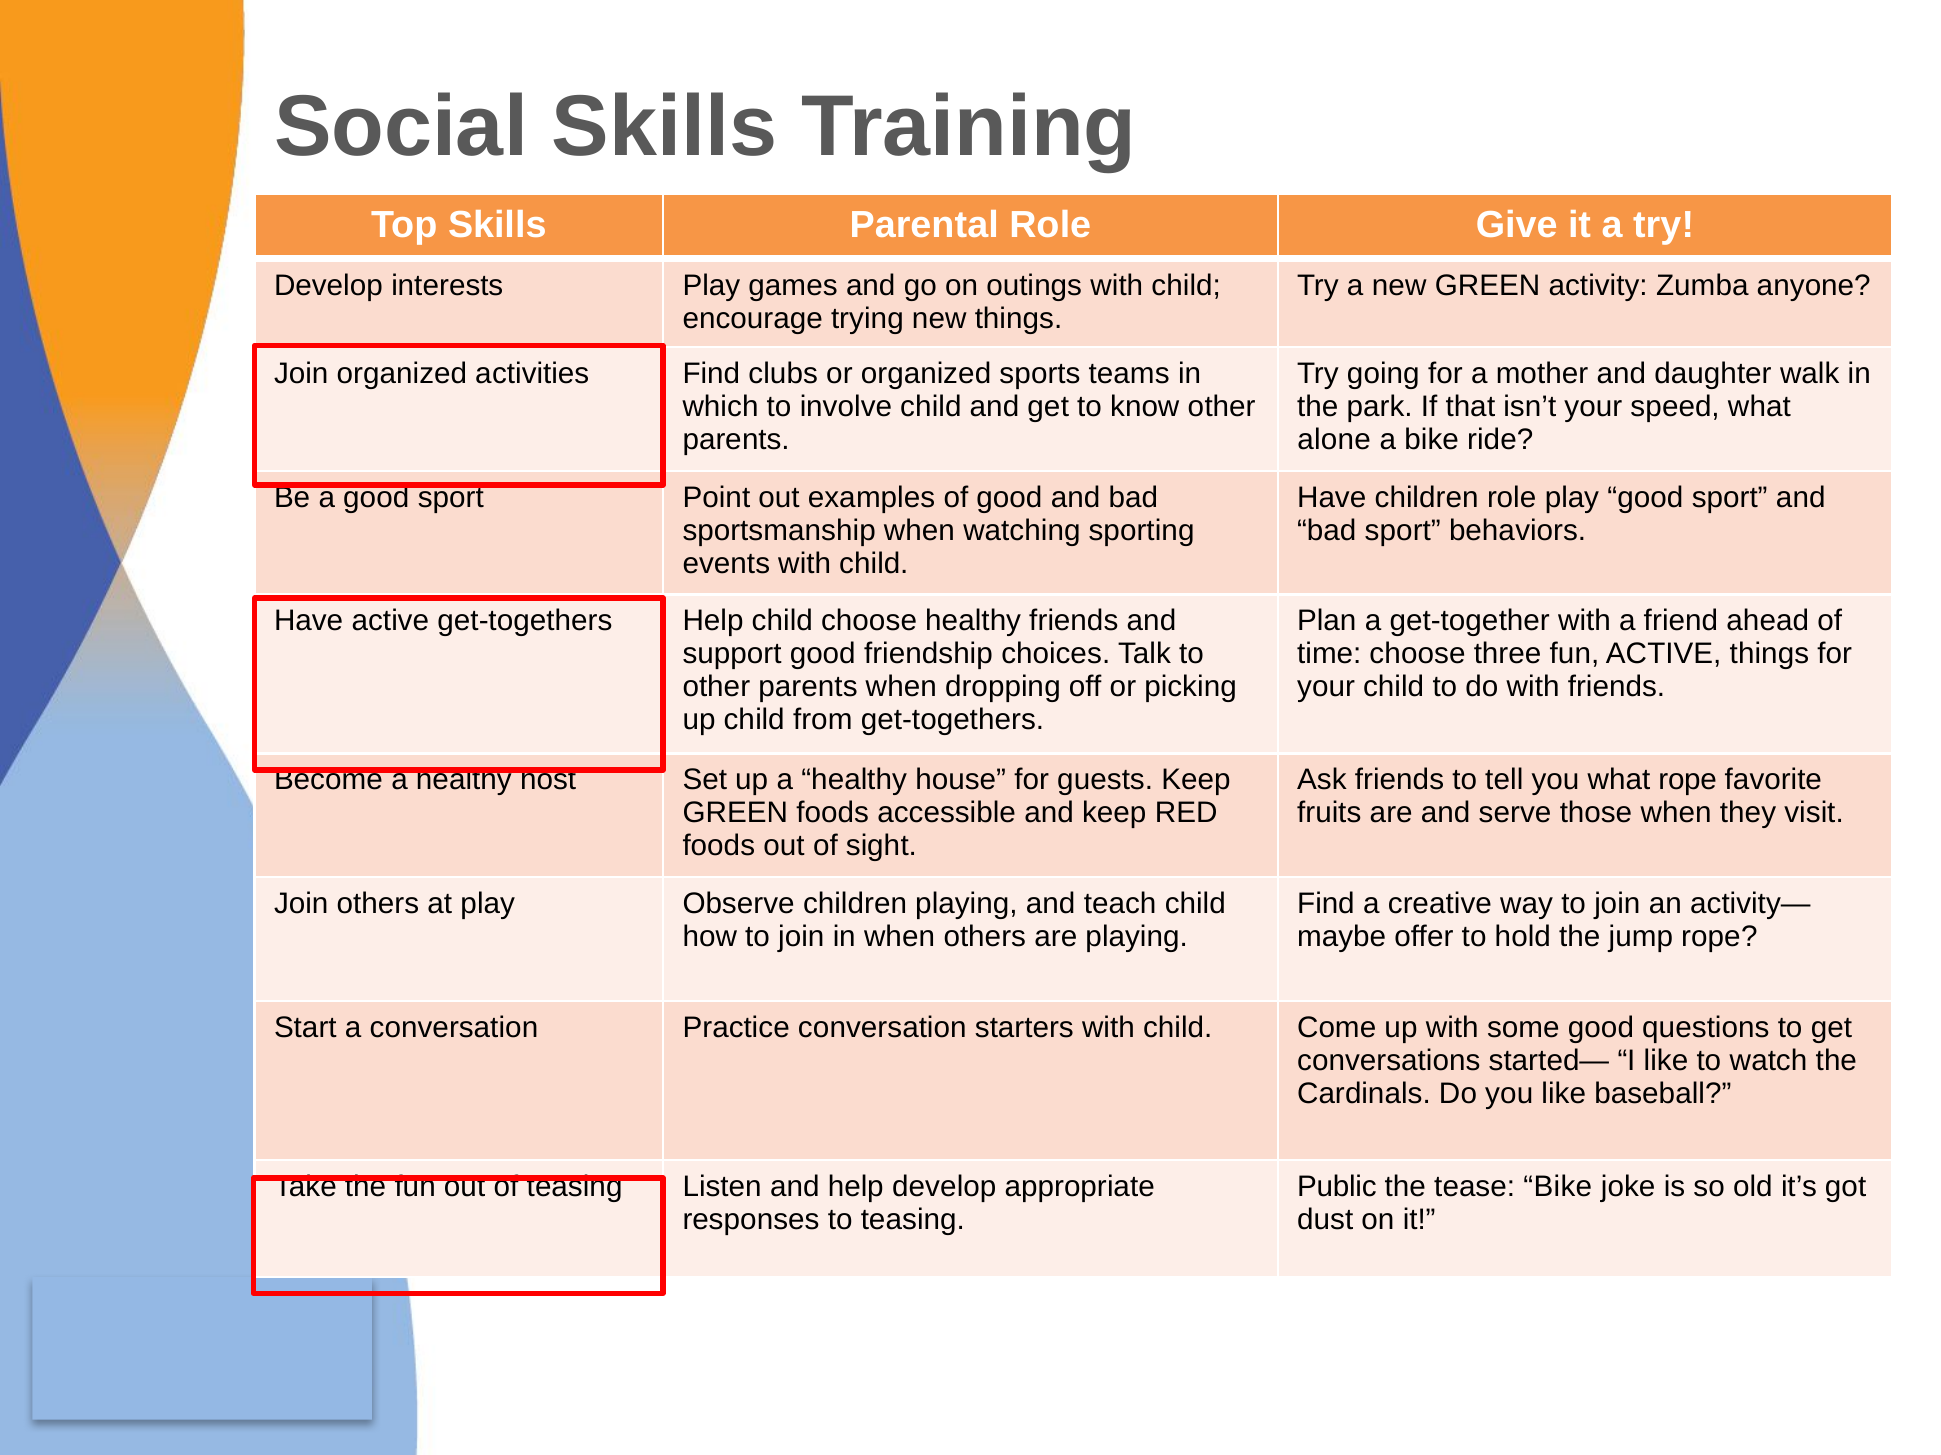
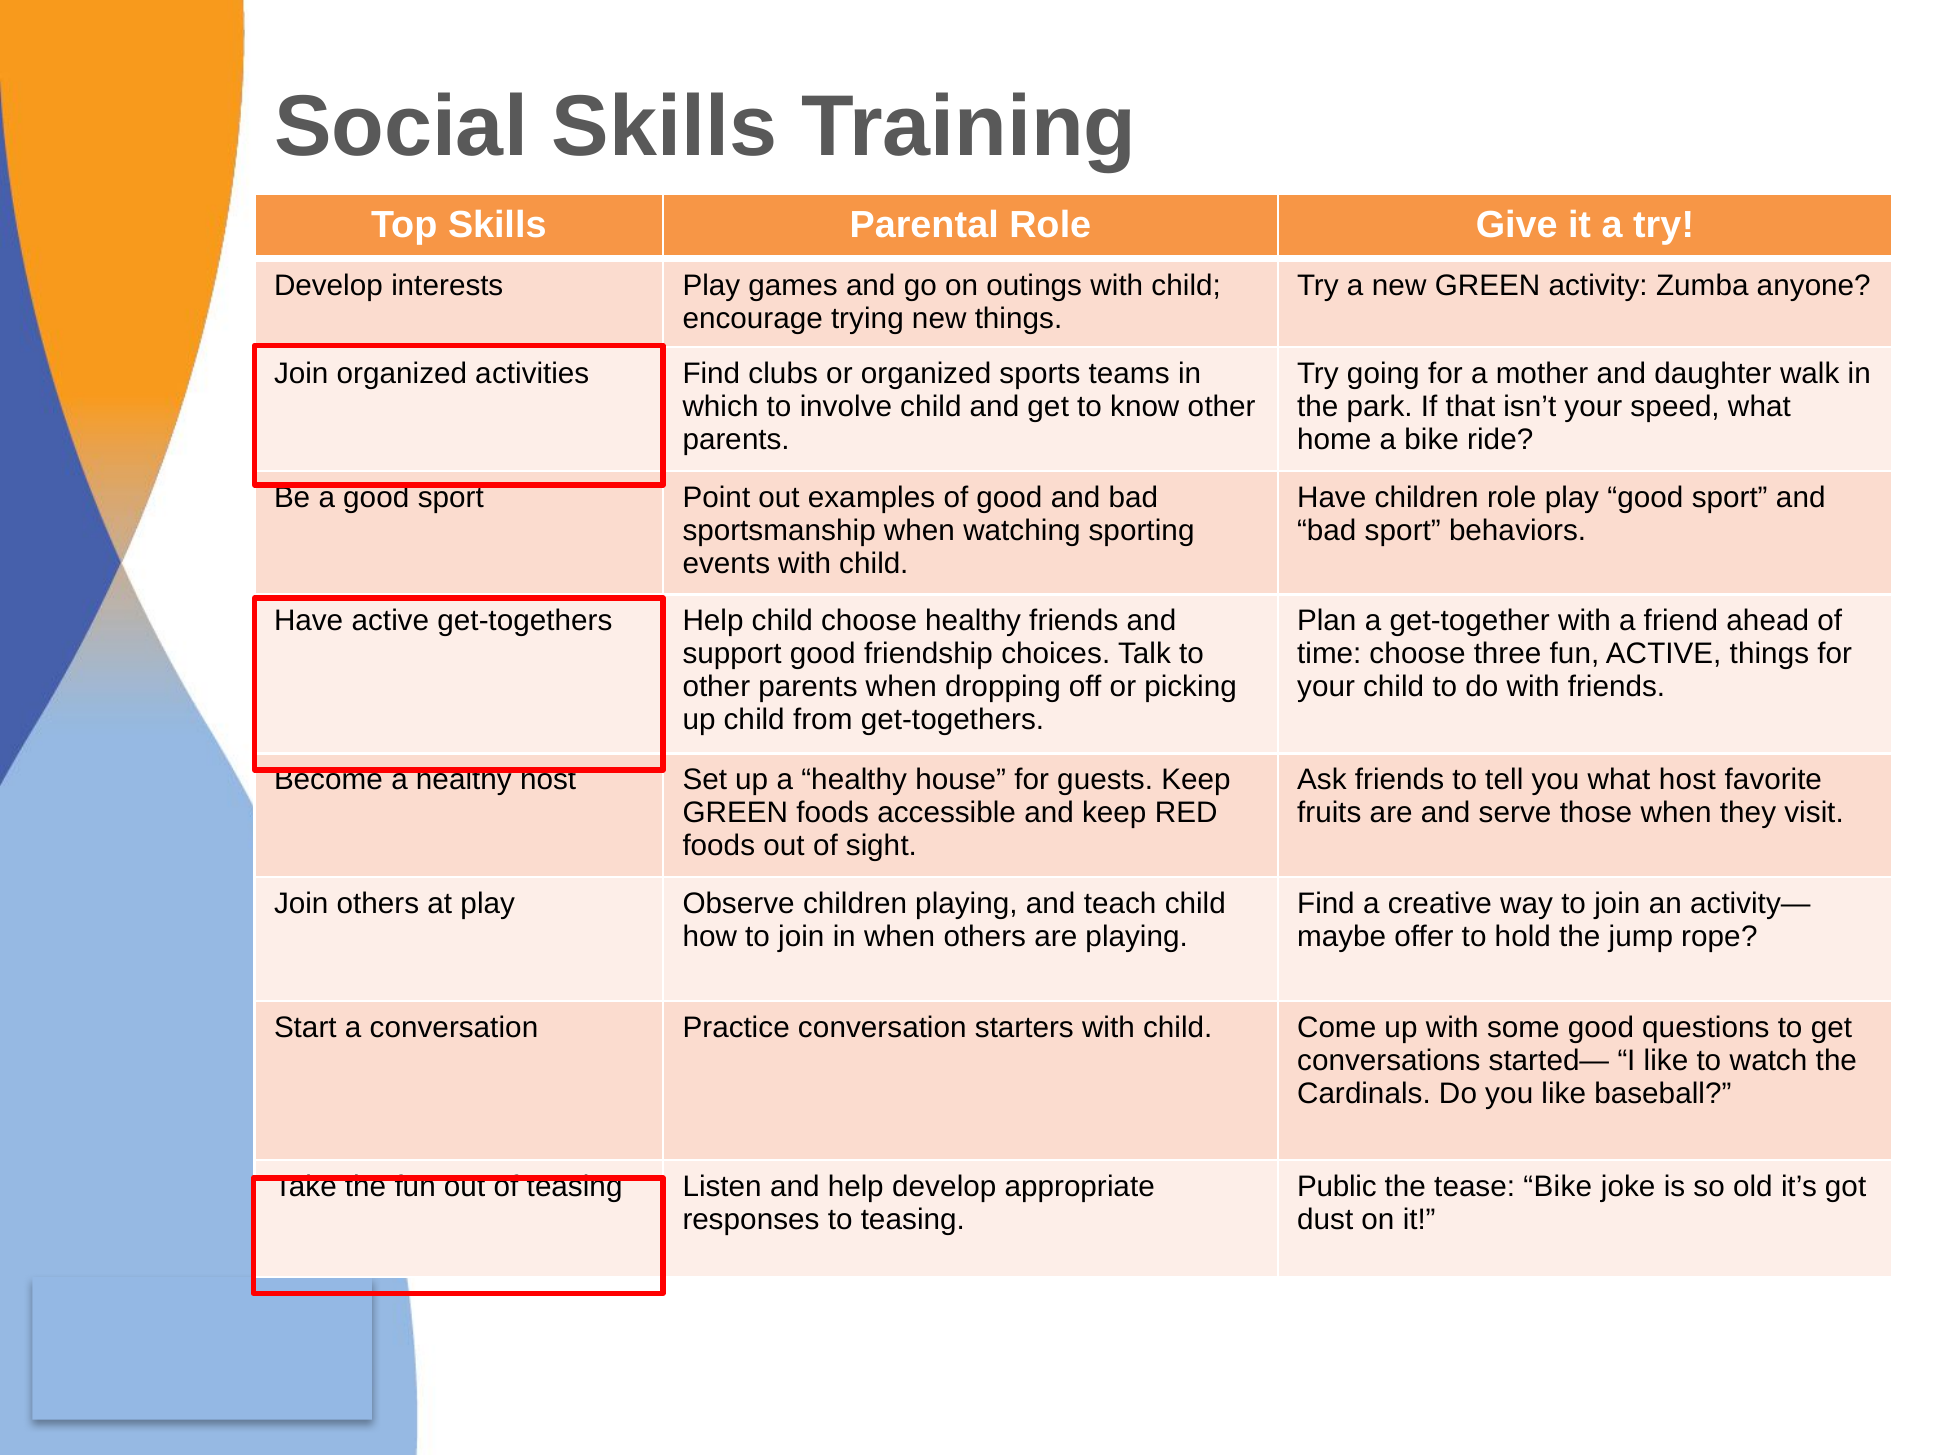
alone: alone -> home
what rope: rope -> host
